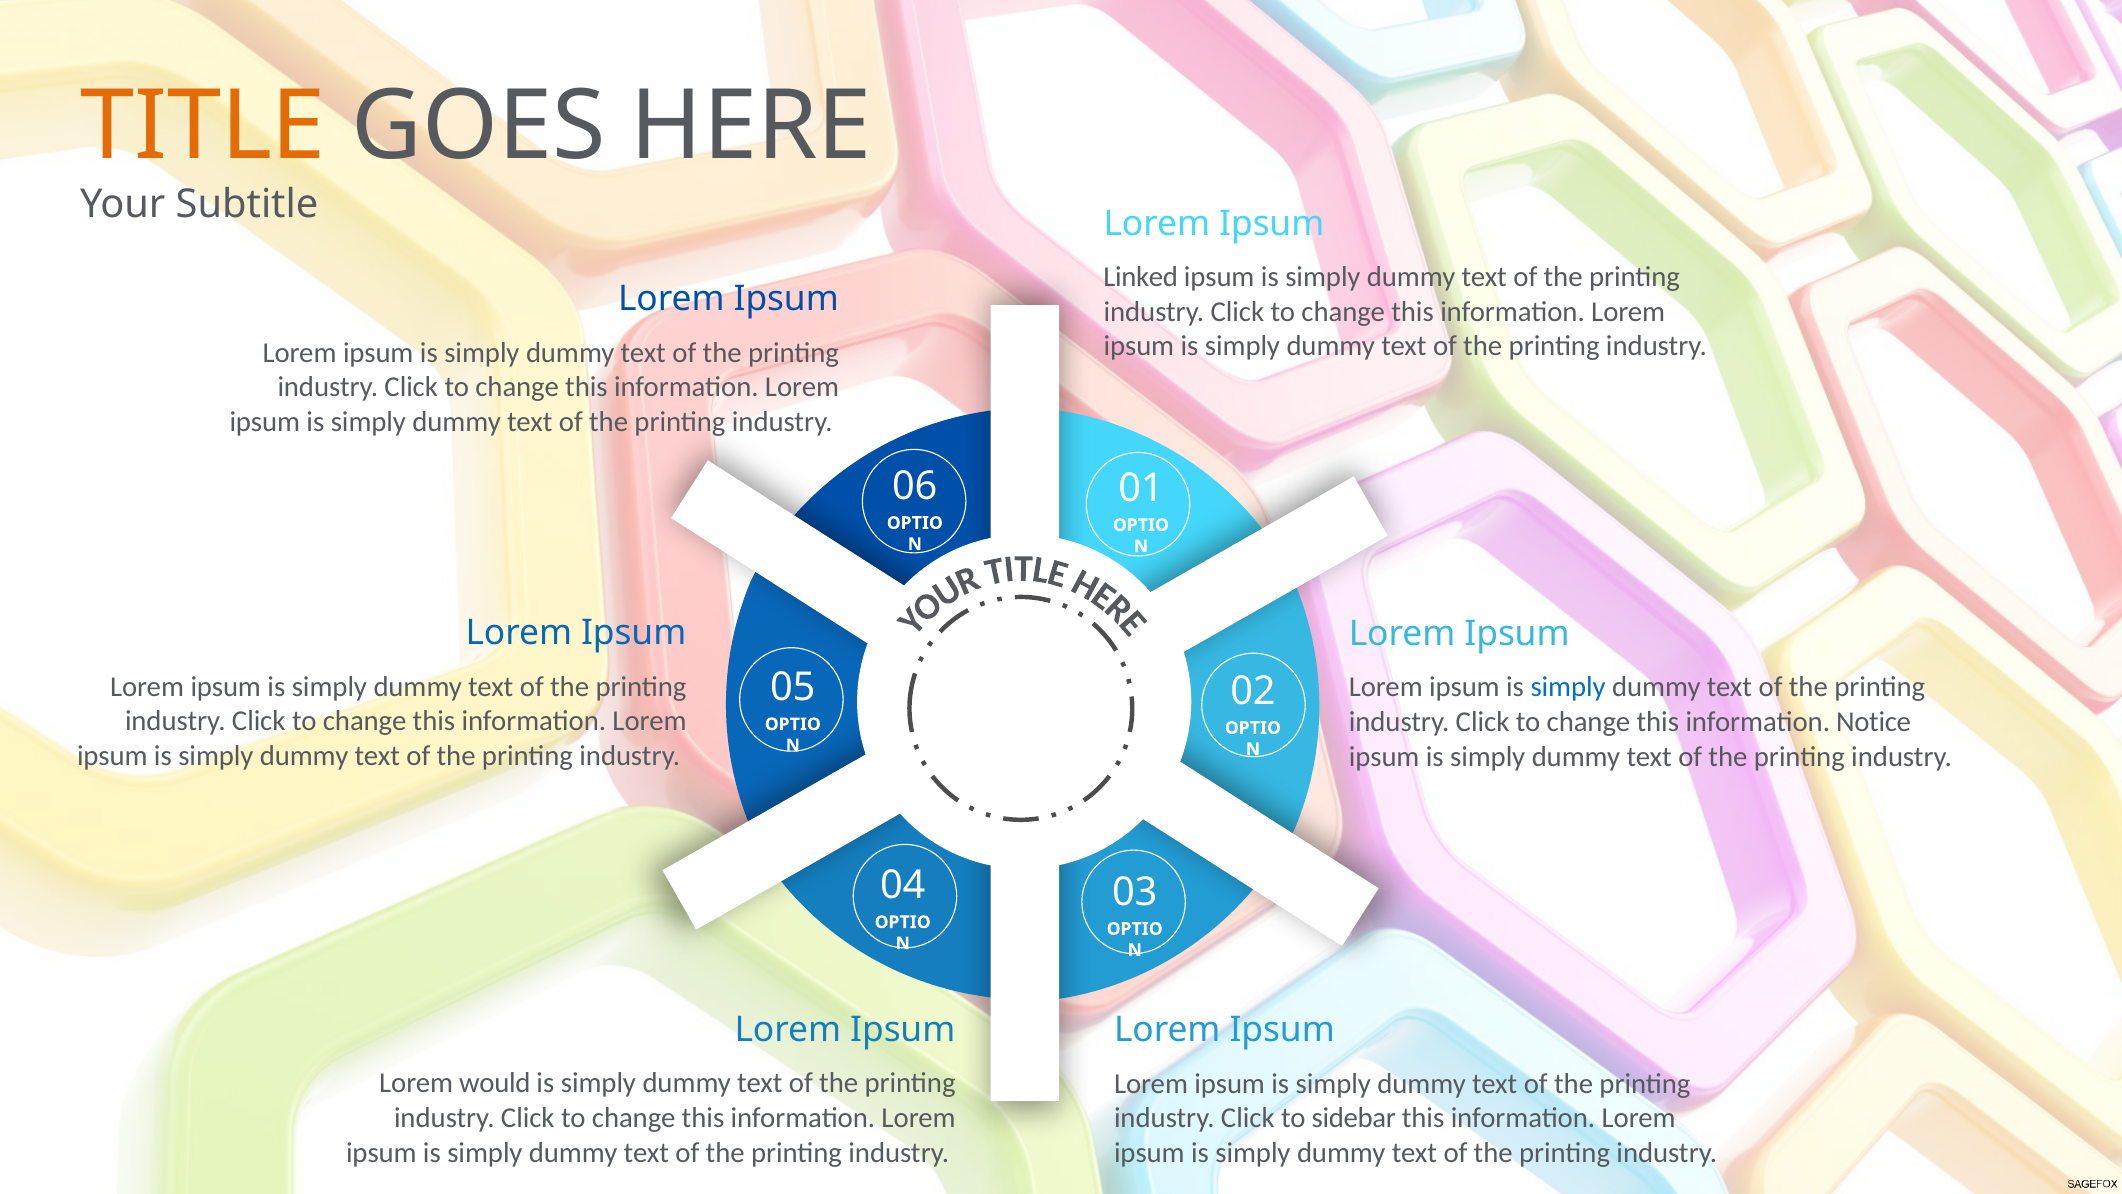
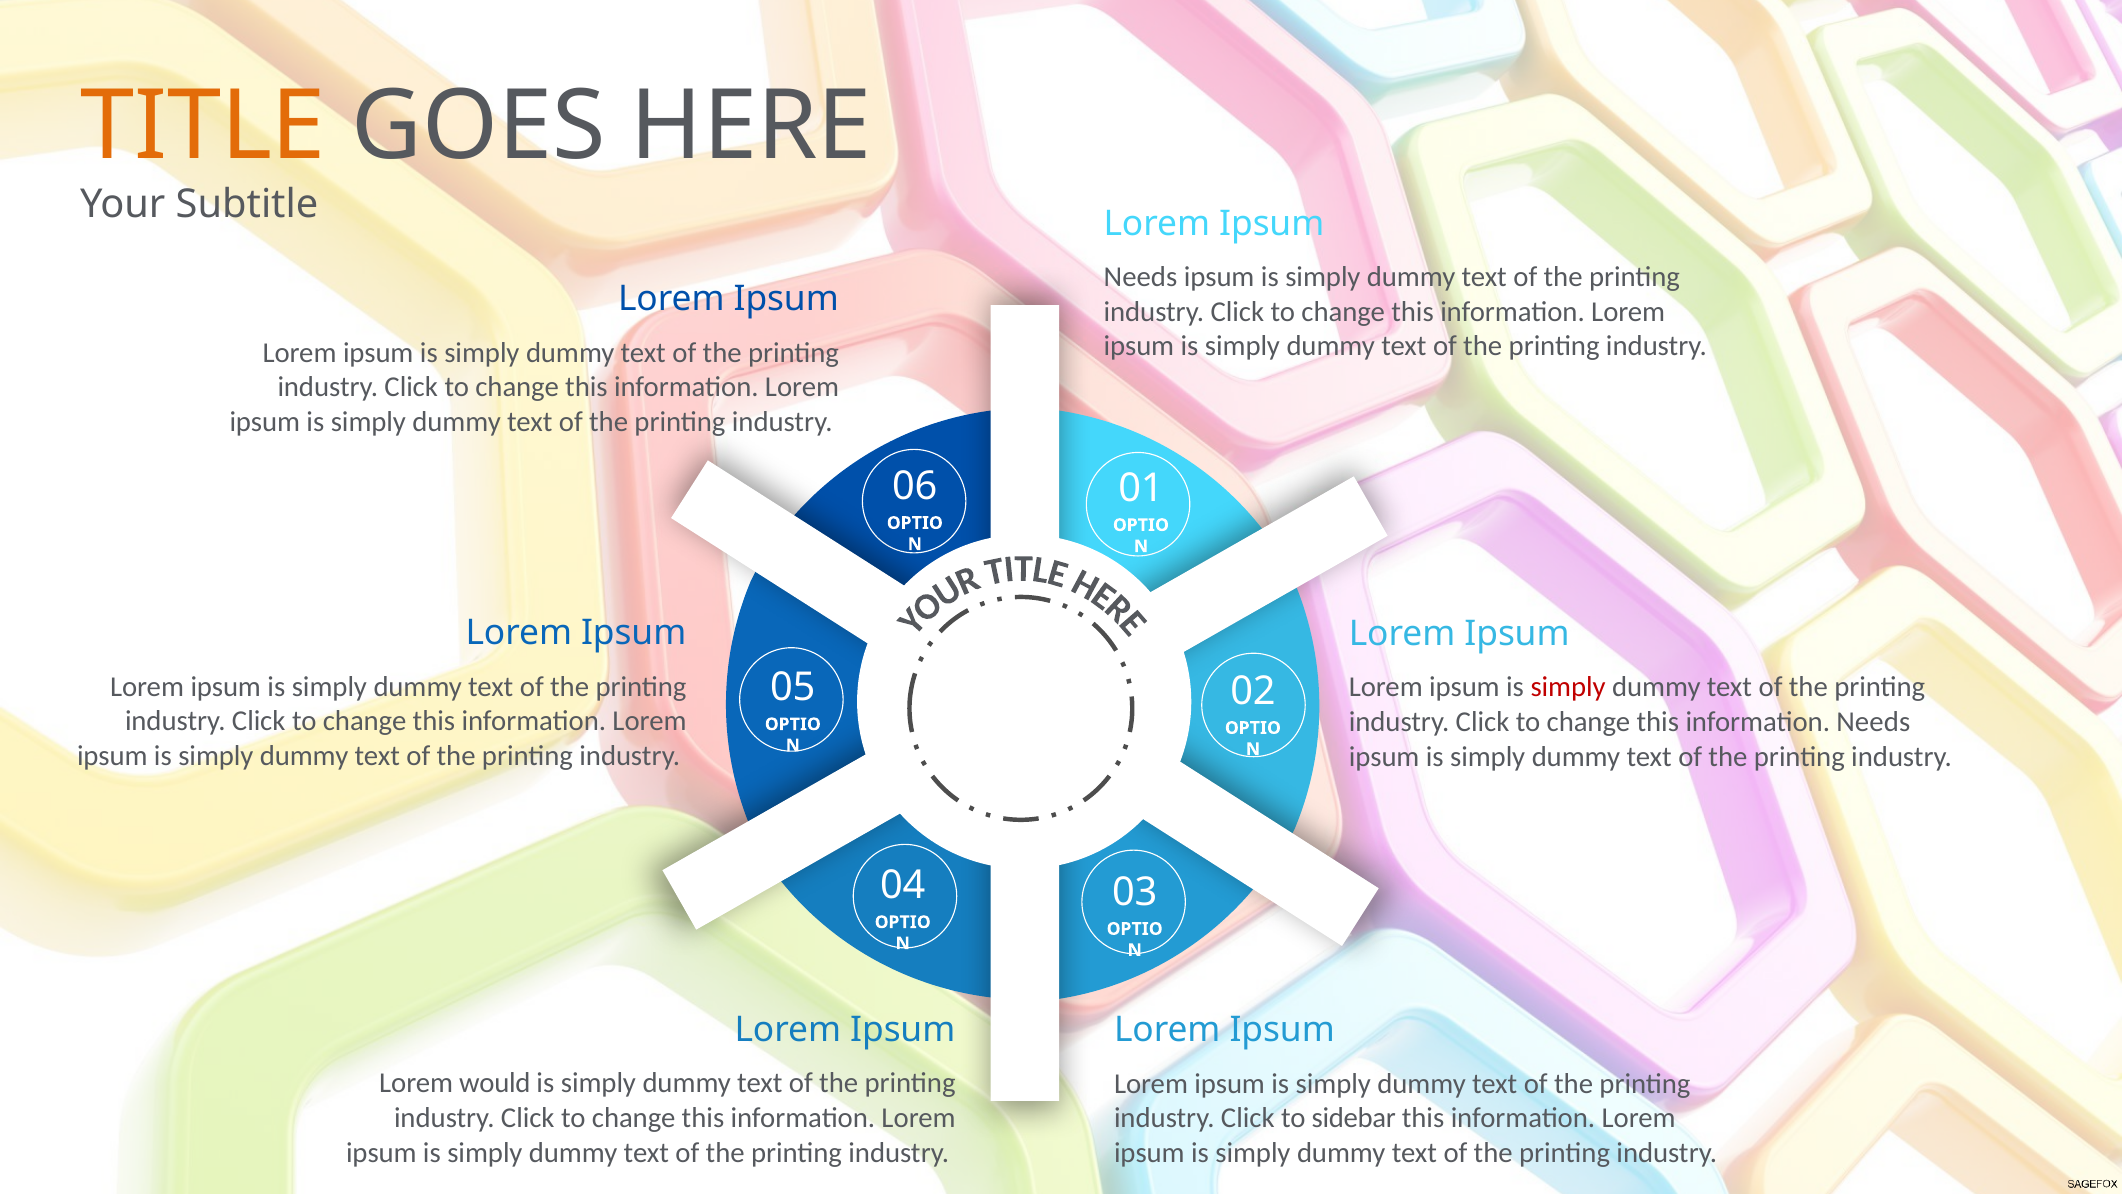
Linked at (1141, 277): Linked -> Needs
simply at (1568, 687) colour: blue -> red
information Notice: Notice -> Needs
